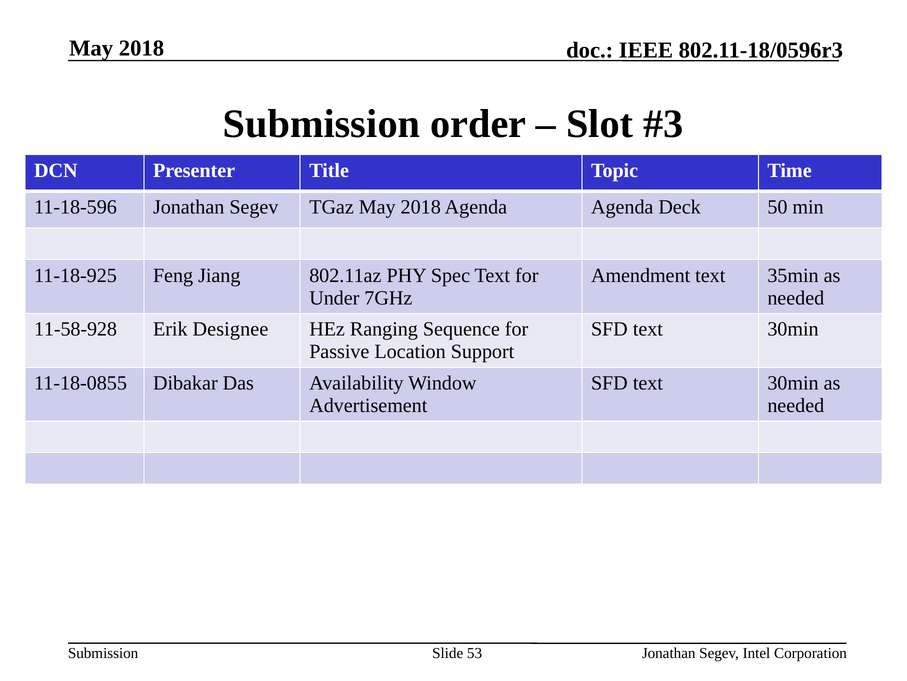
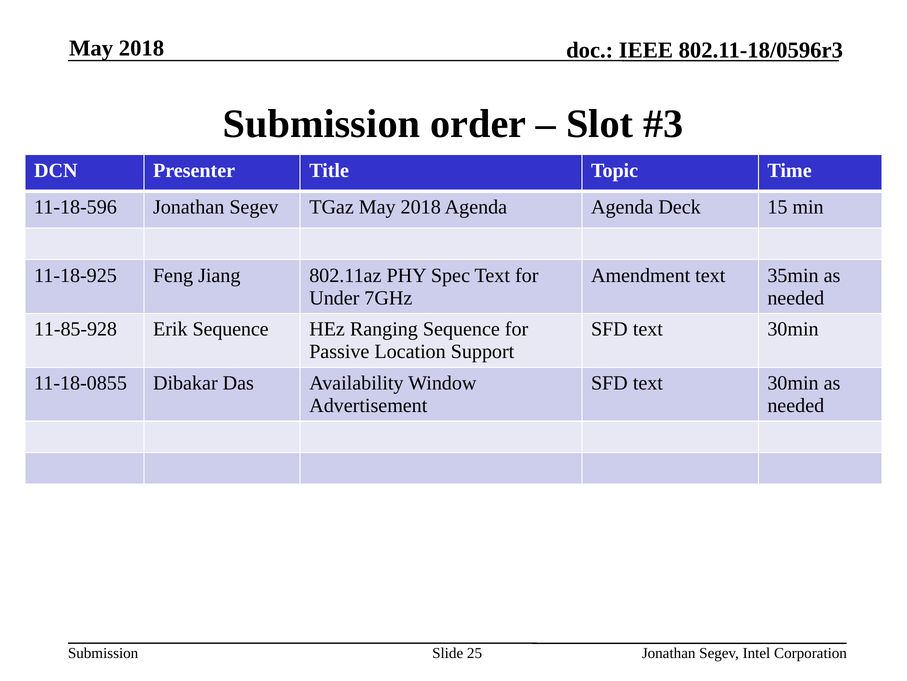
50: 50 -> 15
11-58-928: 11-58-928 -> 11-85-928
Erik Designee: Designee -> Sequence
53: 53 -> 25
